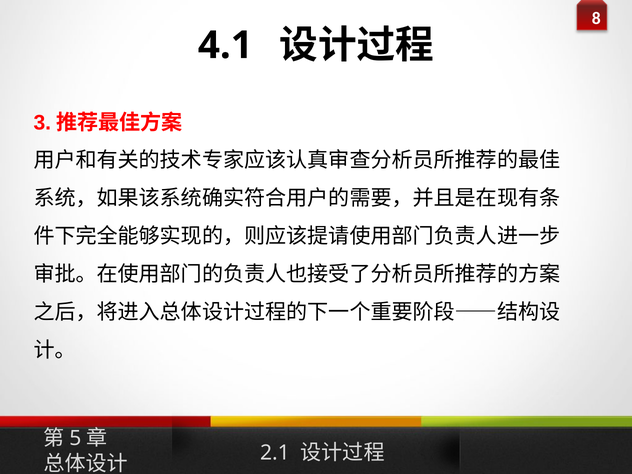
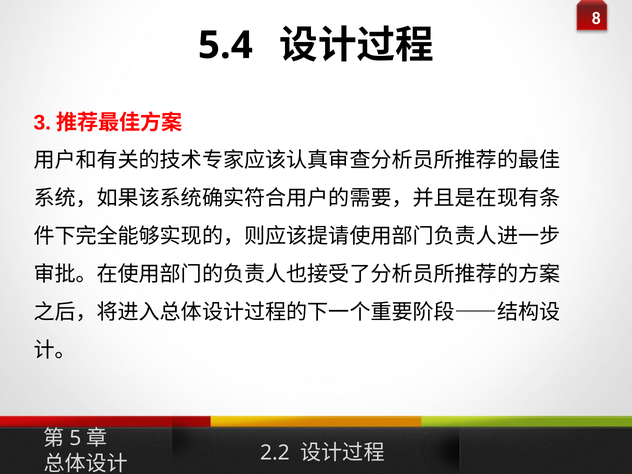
4.1: 4.1 -> 5.4
2.1: 2.1 -> 2.2
